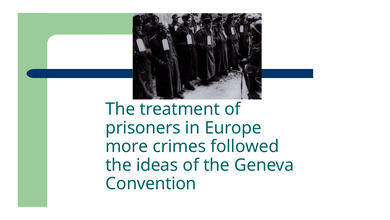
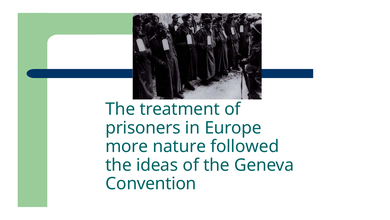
crimes: crimes -> nature
